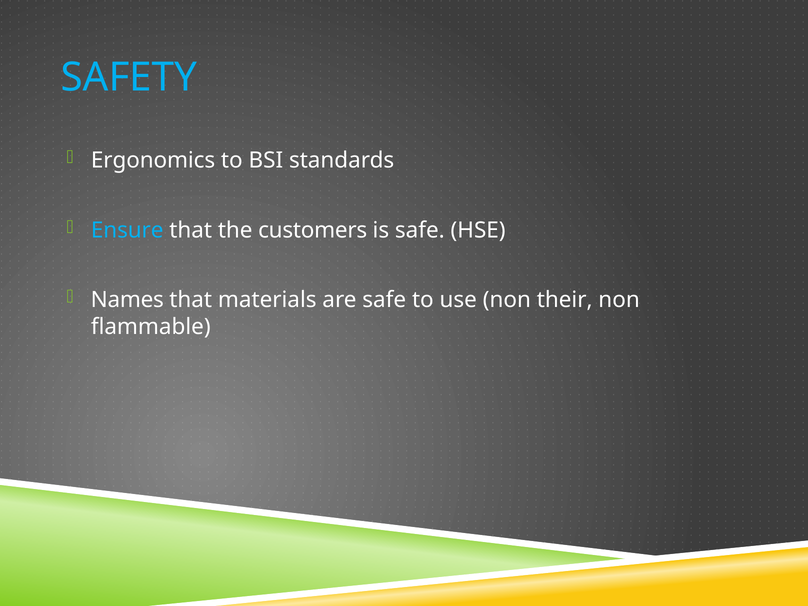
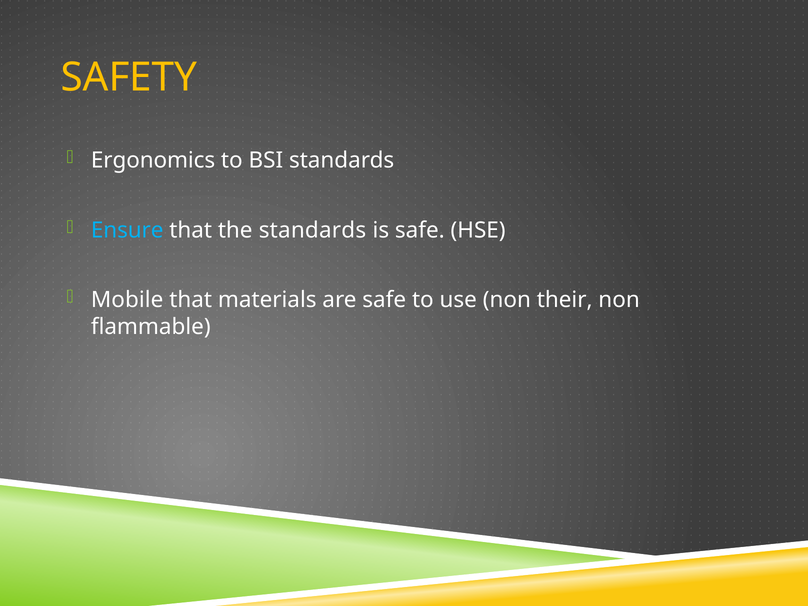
SAFETY colour: light blue -> yellow
the customers: customers -> standards
Names: Names -> Mobile
